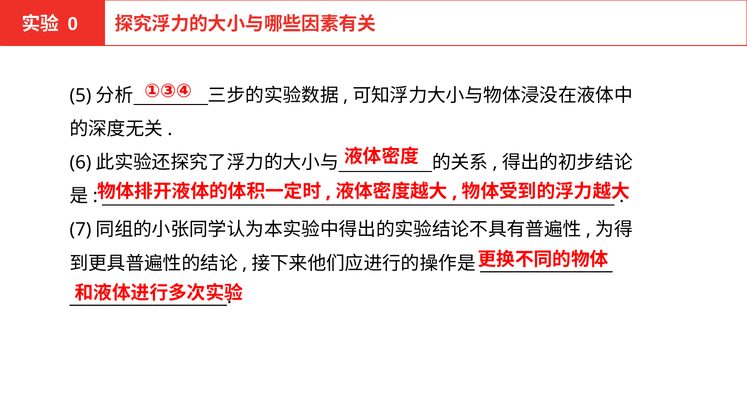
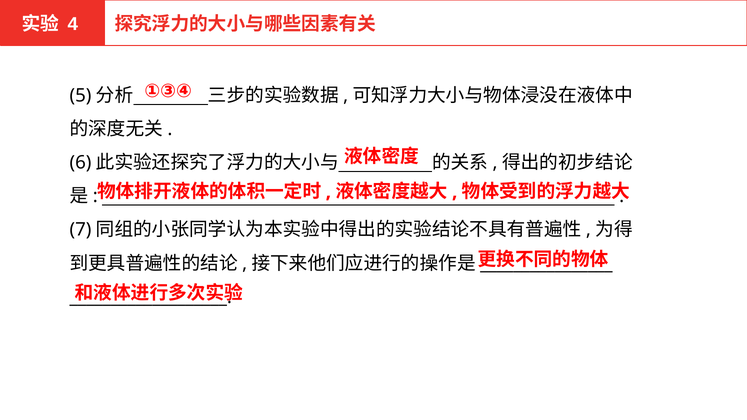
0: 0 -> 4
